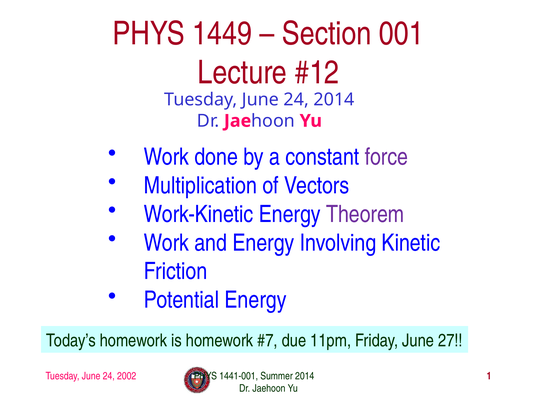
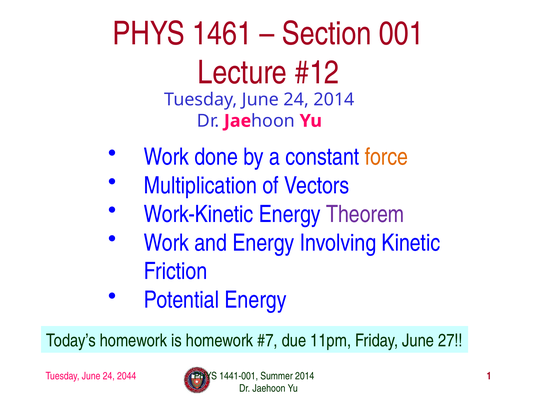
1449: 1449 -> 1461
force colour: purple -> orange
2002: 2002 -> 2044
